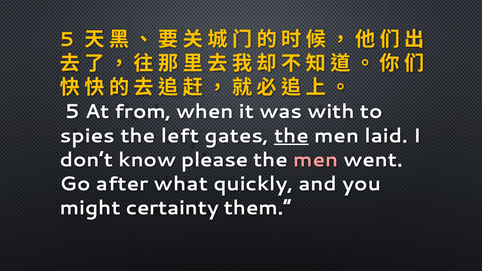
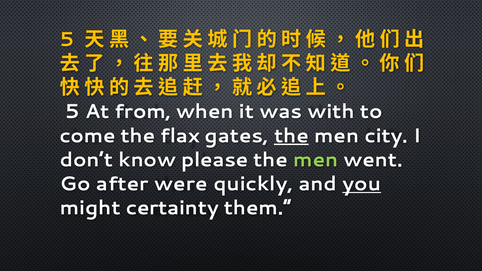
spies: spies -> come
left: left -> flax
laid: laid -> city
men at (316, 160) colour: pink -> light green
what: what -> were
you underline: none -> present
